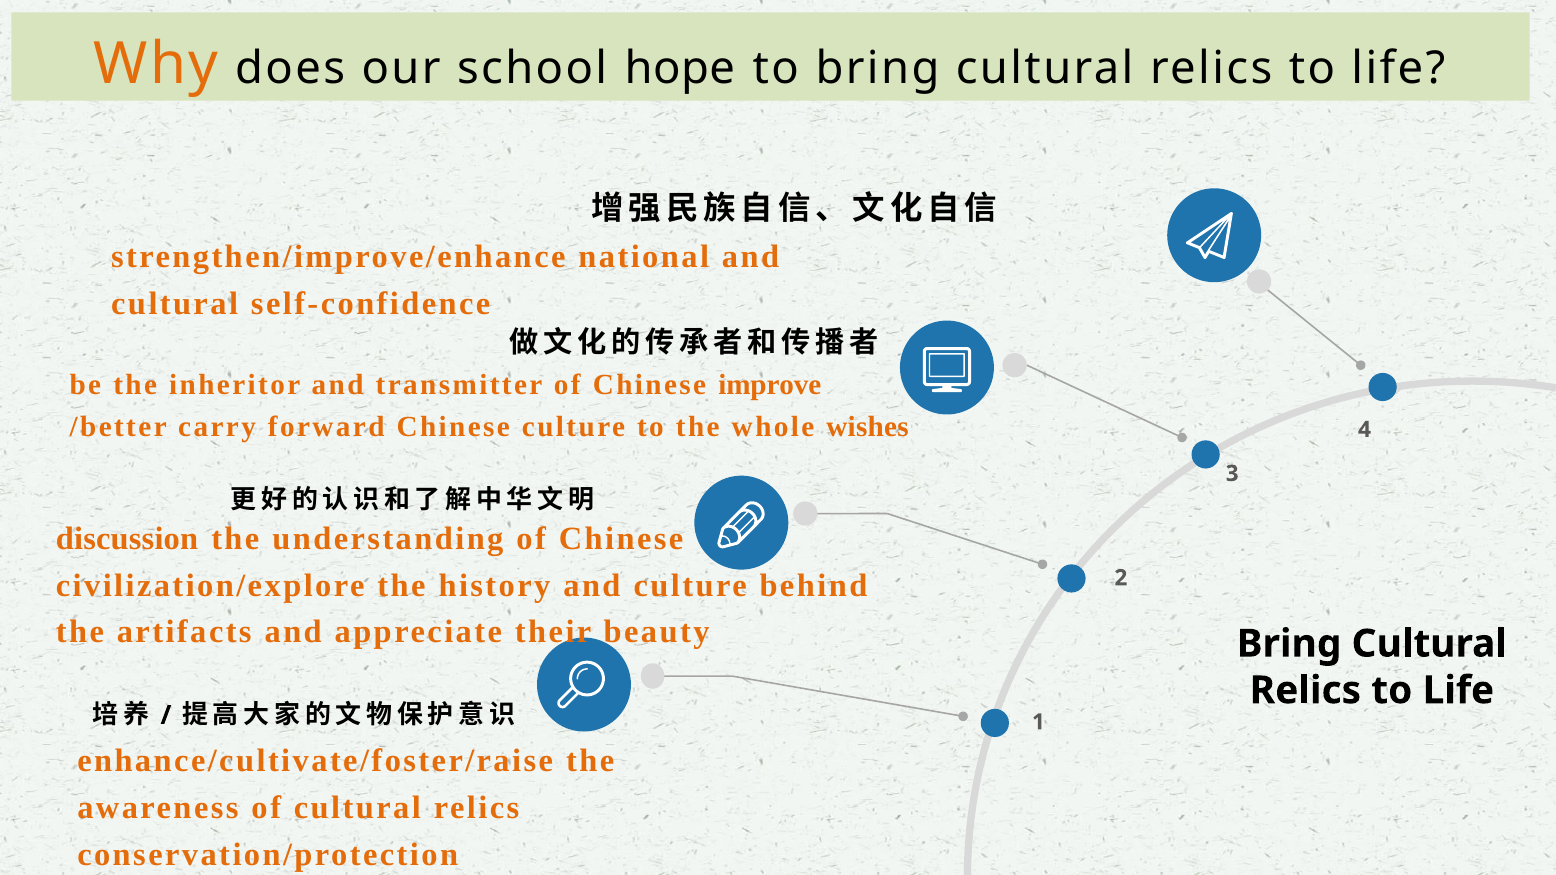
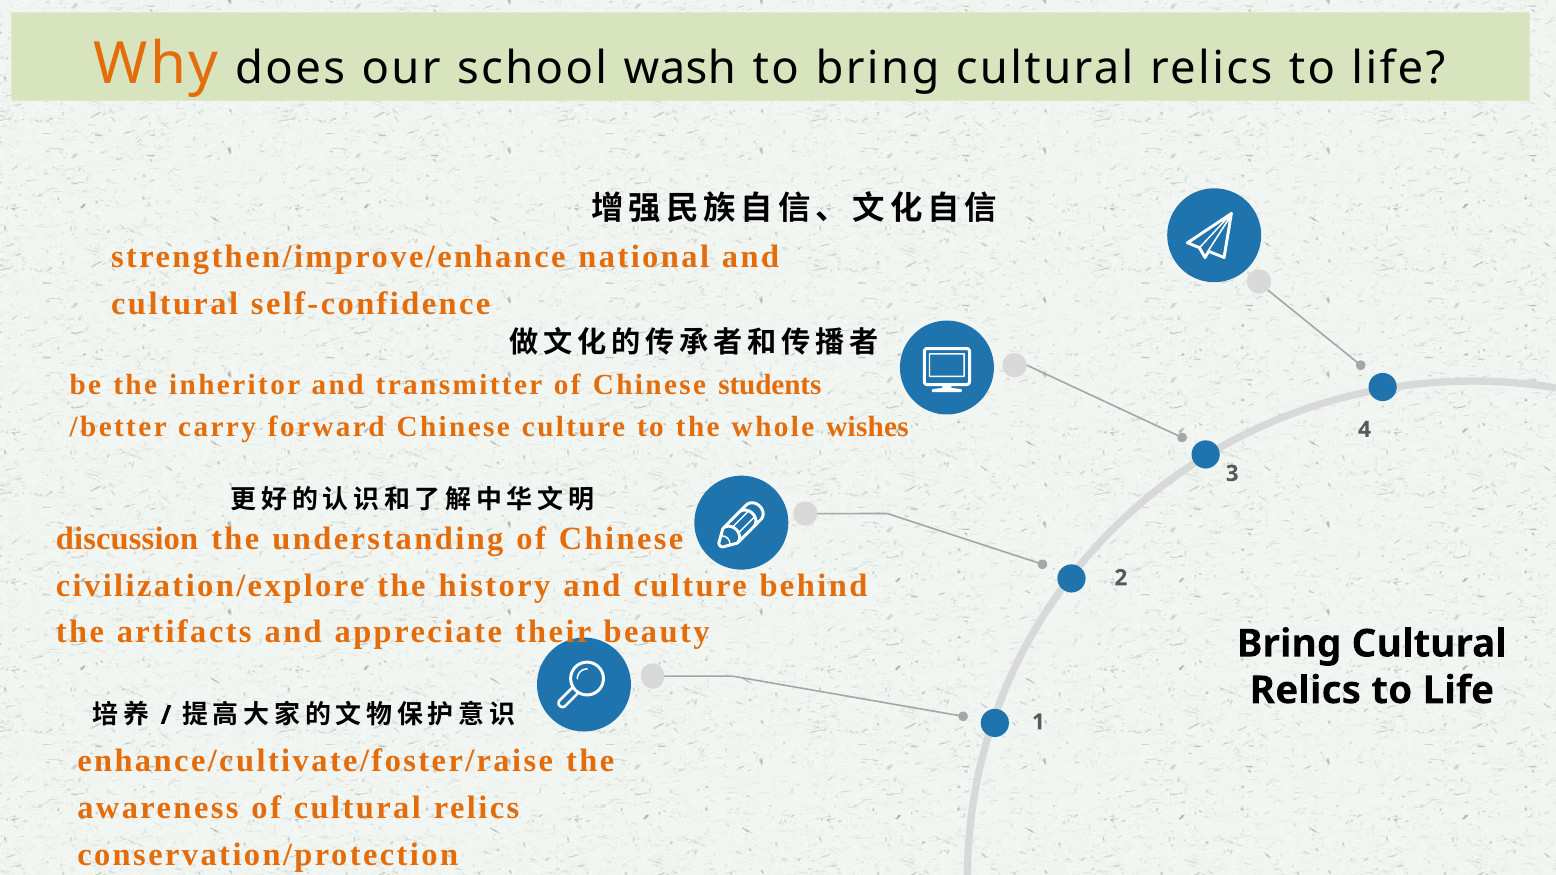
hope: hope -> wash
improve: improve -> students
